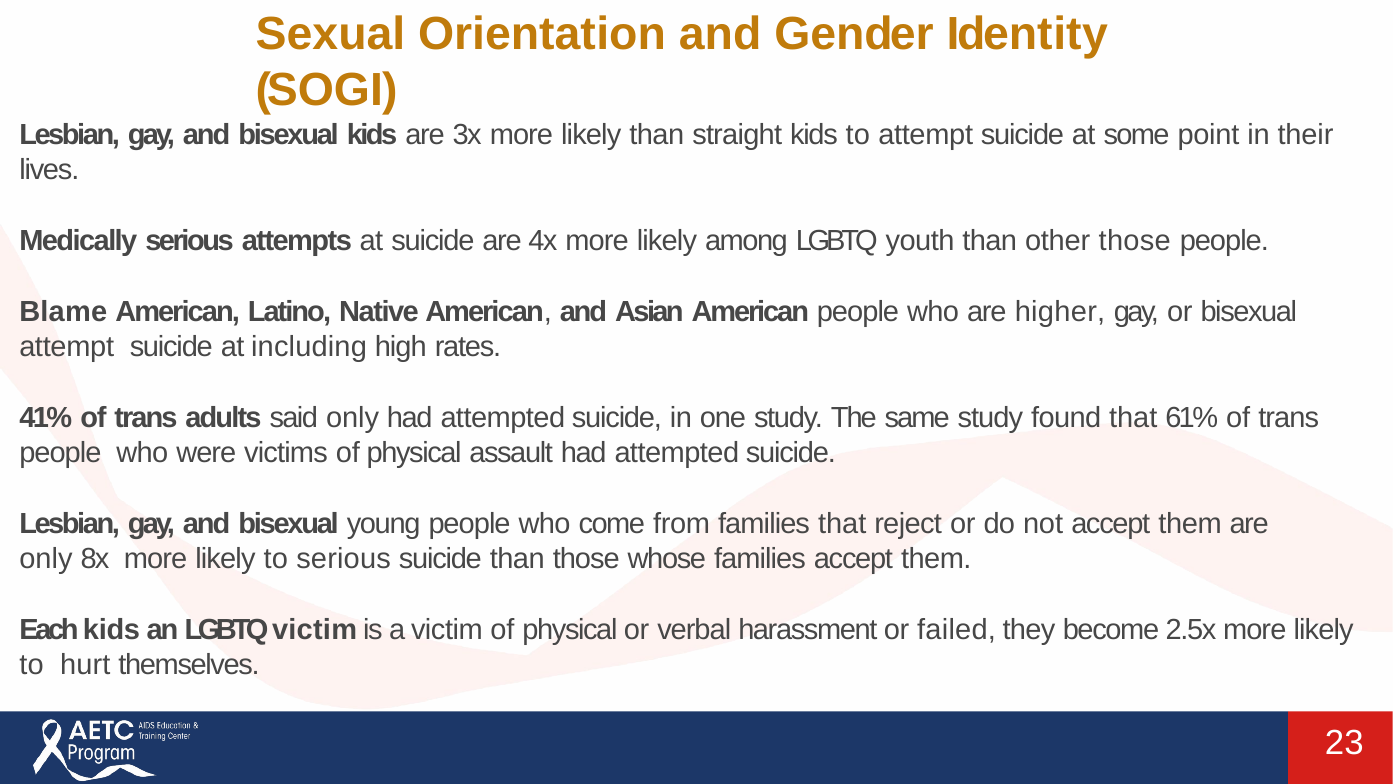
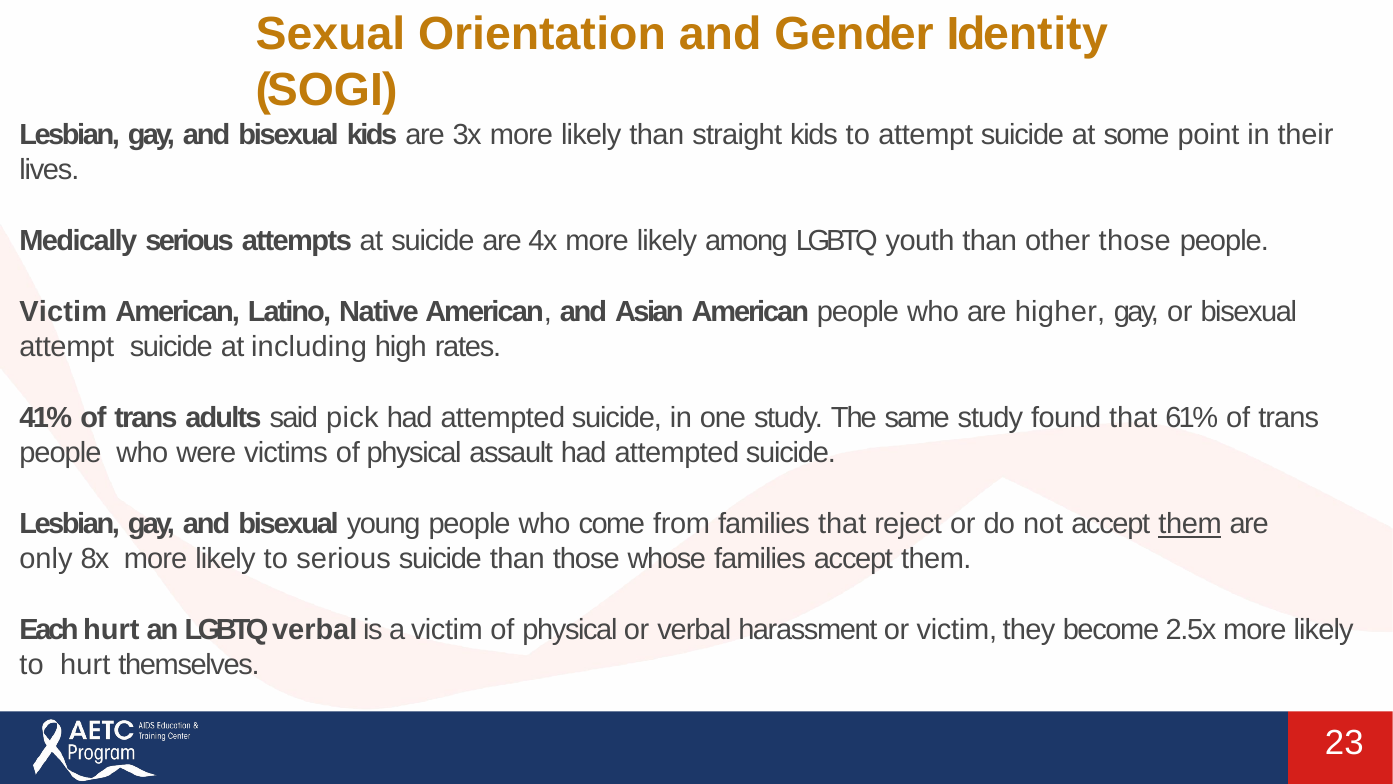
Blame at (63, 312): Blame -> Victim
said only: only -> pick
them at (1190, 524) underline: none -> present
Each kids: kids -> hurt
LGBTQ victim: victim -> verbal
or failed: failed -> victim
